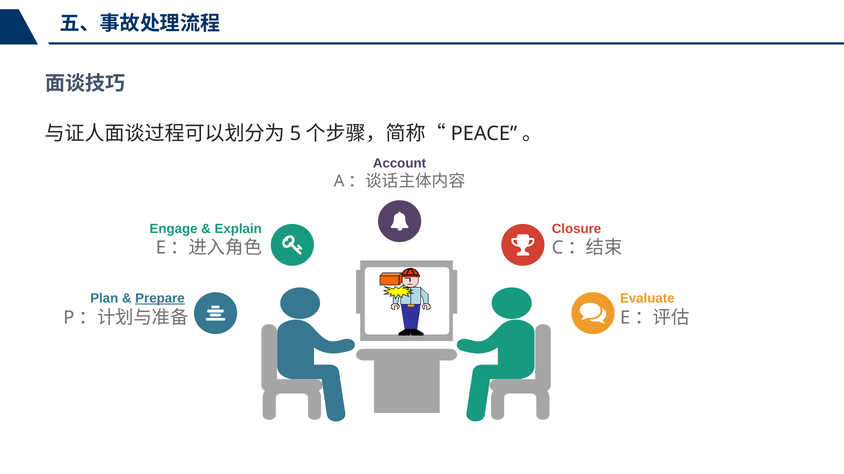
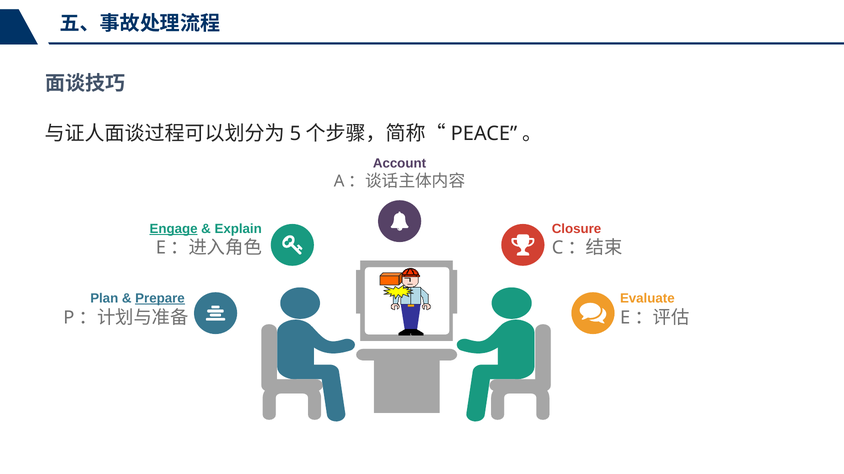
Engage underline: none -> present
